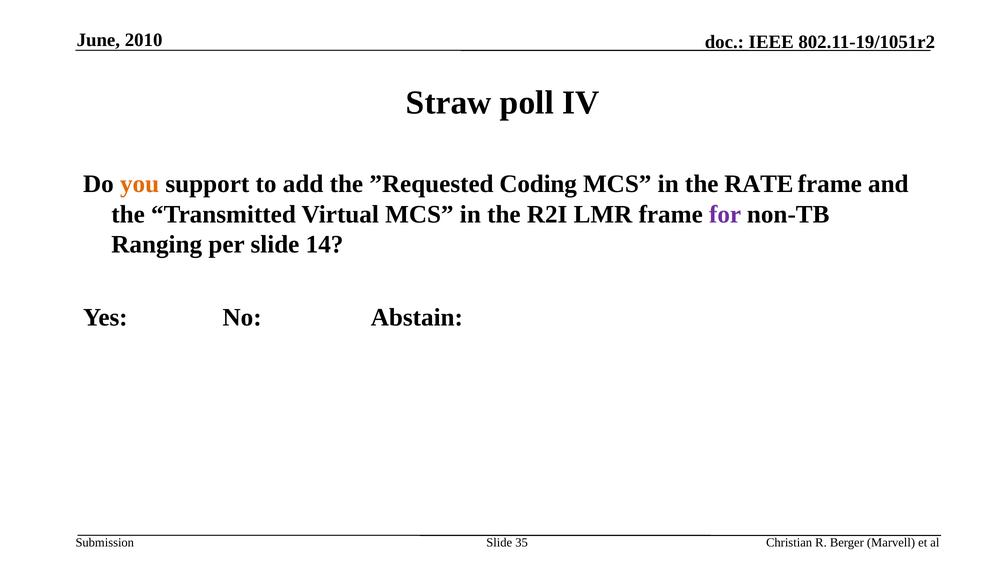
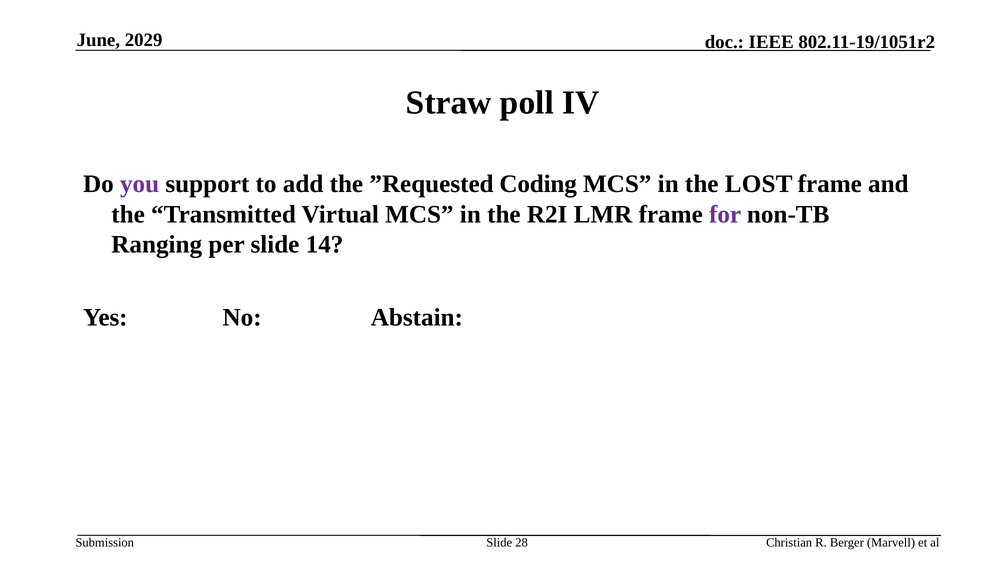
2010: 2010 -> 2029
you colour: orange -> purple
RATE: RATE -> LOST
35: 35 -> 28
